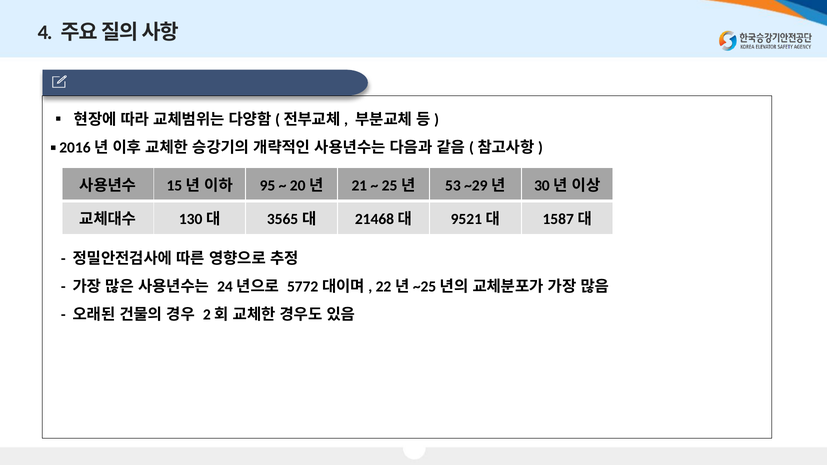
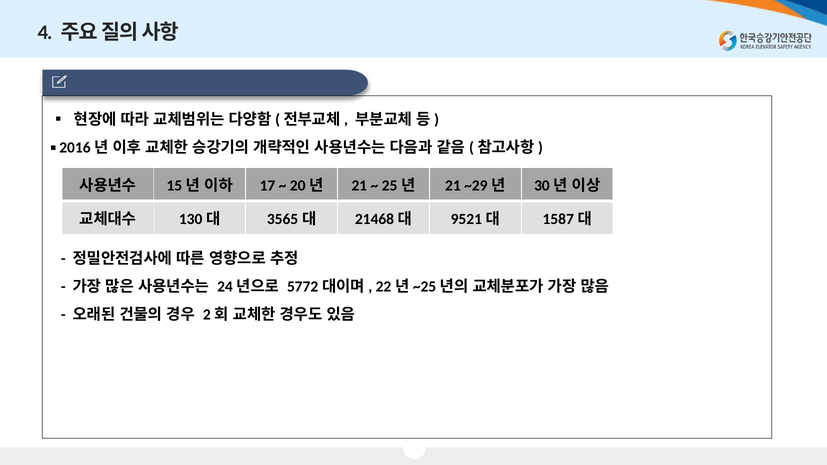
95: 95 -> 17
53 at (453, 186): 53 -> 21
